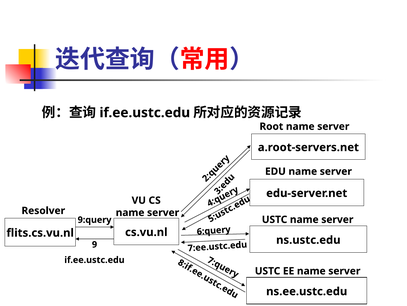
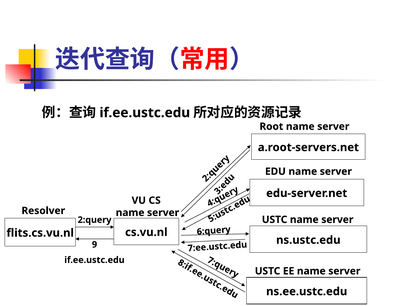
9:query: 9:query -> 2:query
